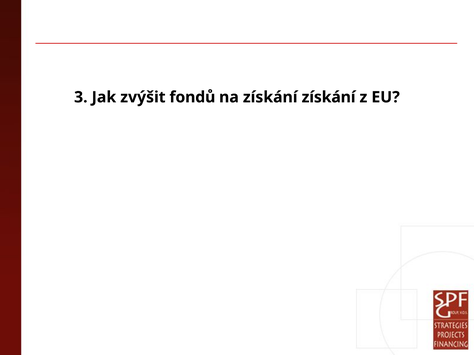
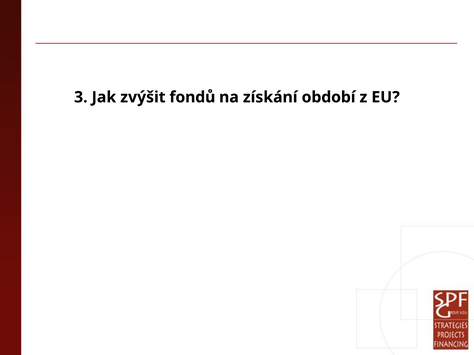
získání získání: získání -> období
